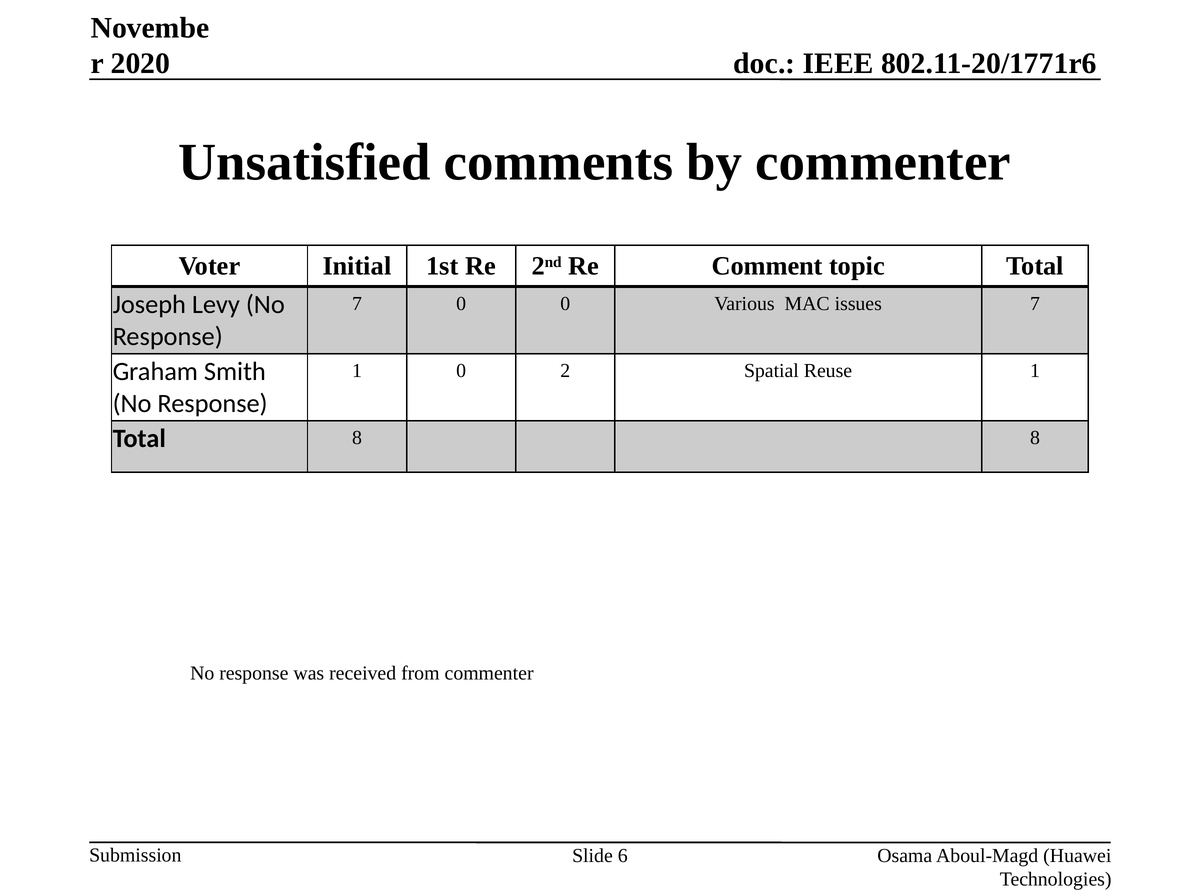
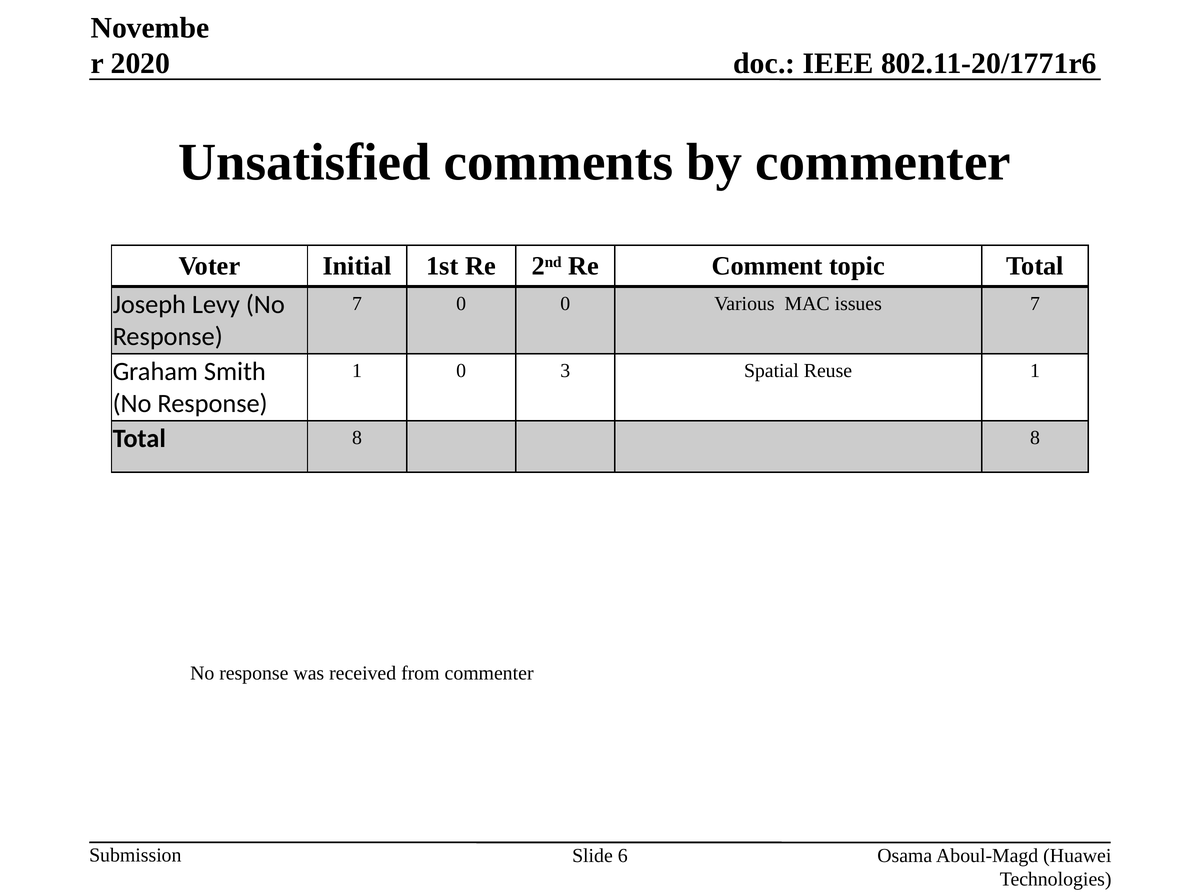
2: 2 -> 3
